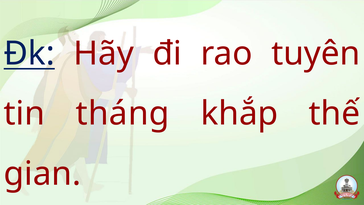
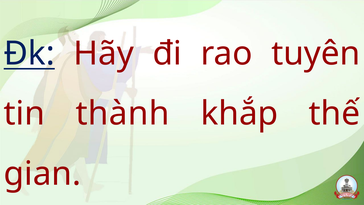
tháng: tháng -> thành
